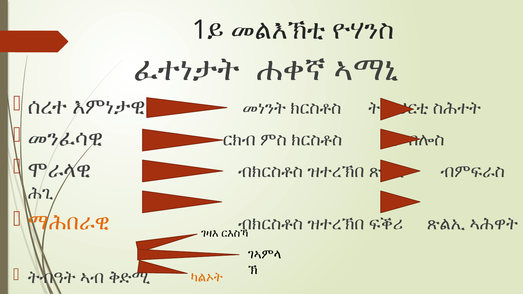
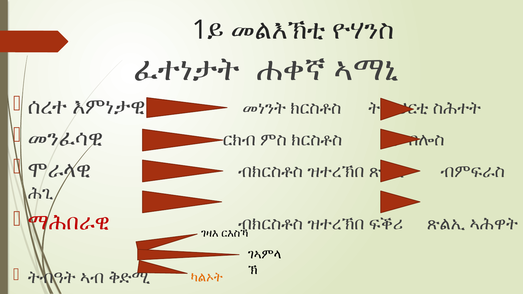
ማሕበራዊ colour: orange -> red
